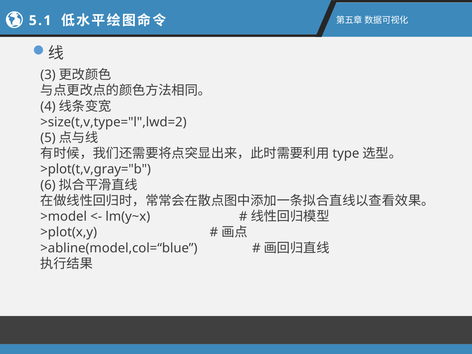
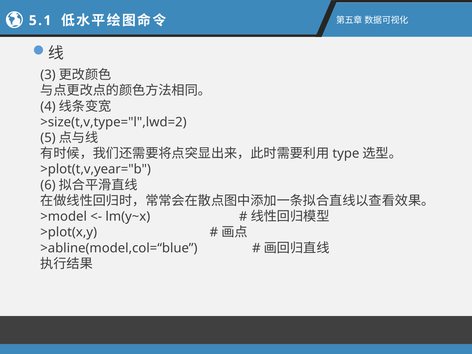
>plot(t,v,gray="b: >plot(t,v,gray="b -> >plot(t,v,year="b
